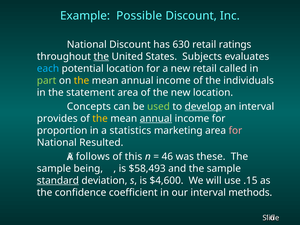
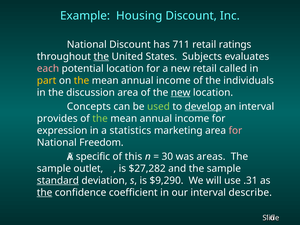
Possible: Possible -> Housing
630: 630 -> 711
each colour: light blue -> pink
part colour: light green -> yellow
statement: statement -> discussion
new at (181, 92) underline: none -> present
the at (100, 118) colour: yellow -> light green
annual at (156, 118) underline: present -> none
proportion: proportion -> expression
Resulted: Resulted -> Freedom
follows: follows -> specific
46: 46 -> 30
these: these -> areas
being: being -> outlet
$58,493: $58,493 -> $27,282
$4,600: $4,600 -> $9,290
.15: .15 -> .31
the at (45, 192) underline: none -> present
methods: methods -> describe
